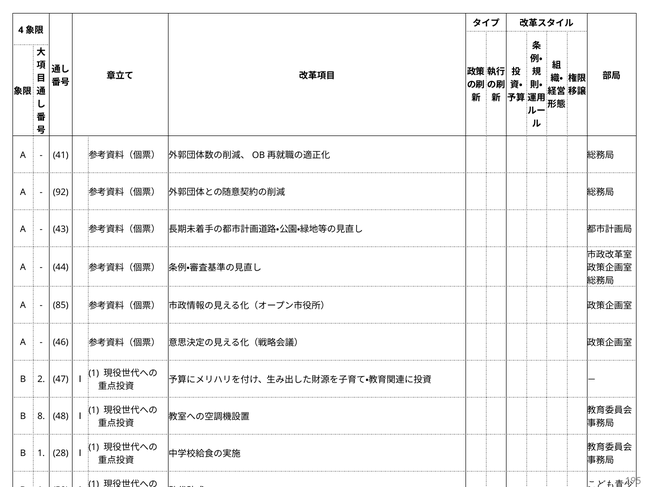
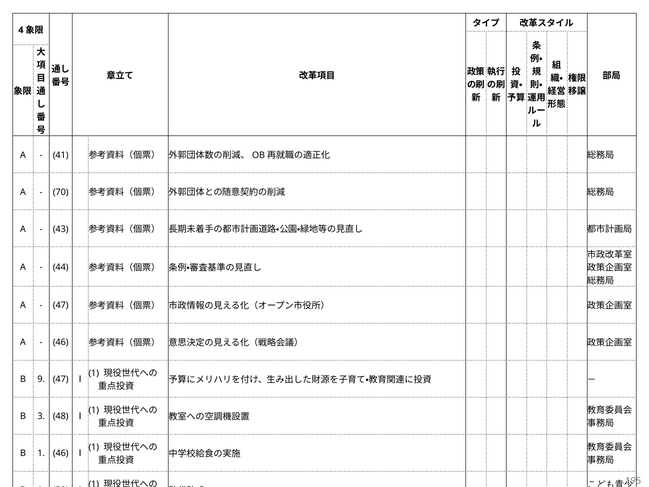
92: 92 -> 70
85 at (61, 305): 85 -> 47
2: 2 -> 9
8: 8 -> 3
1 28: 28 -> 46
